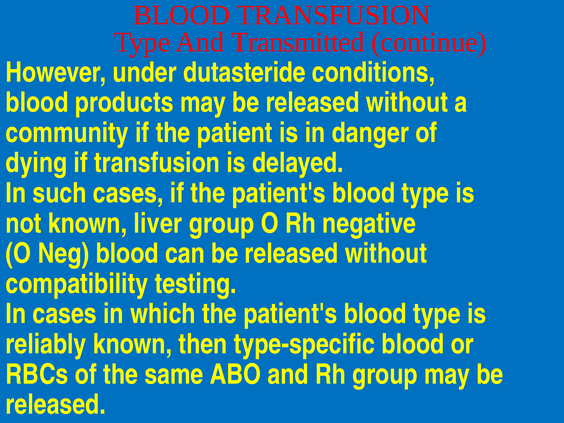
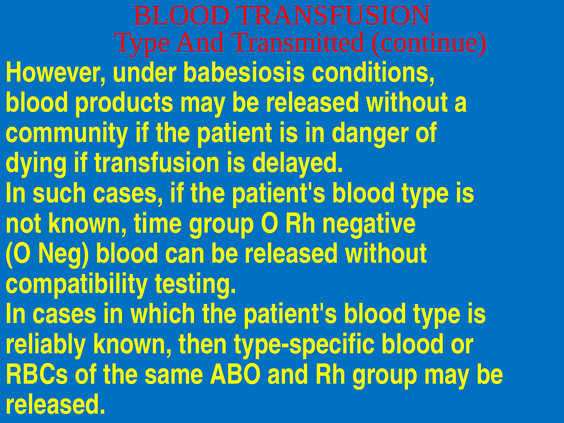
dutasteride: dutasteride -> babesiosis
liver: liver -> time
